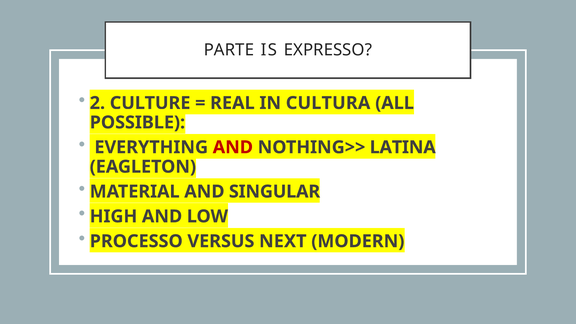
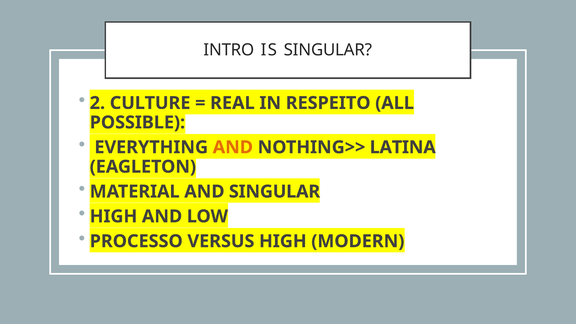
PARTE: PARTE -> INTRO
IS EXPRESSO: EXPRESSO -> SINGULAR
CULTURA: CULTURA -> RESPEITO
AND at (233, 147) colour: red -> orange
VERSUS NEXT: NEXT -> HIGH
